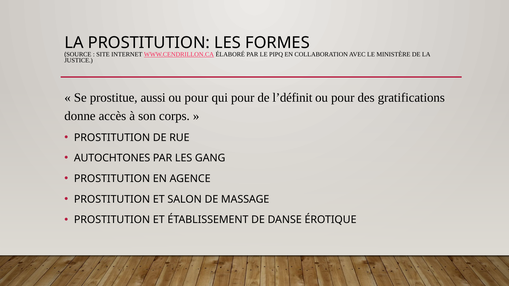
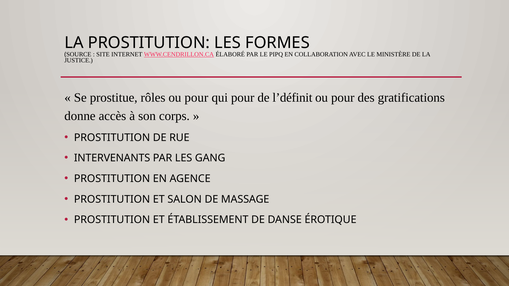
aussi: aussi -> rôles
AUTOCHTONES: AUTOCHTONES -> INTERVENANTS
